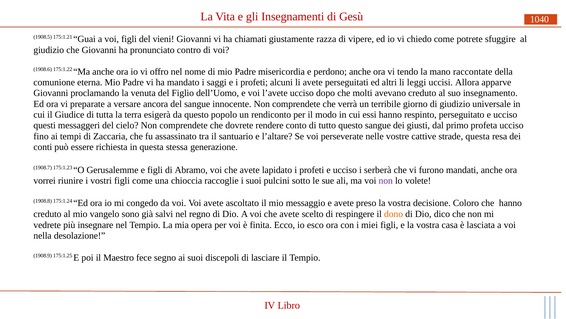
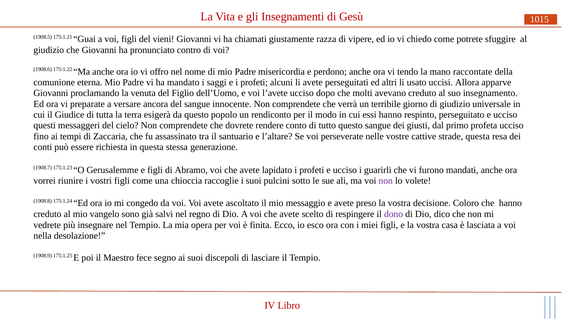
1040: 1040 -> 1015
leggi: leggi -> usato
serberà: serberà -> guarirli
dono colour: orange -> purple
